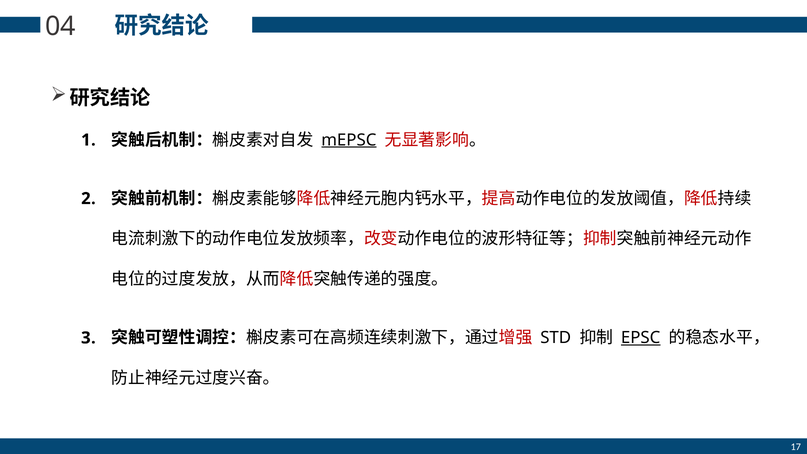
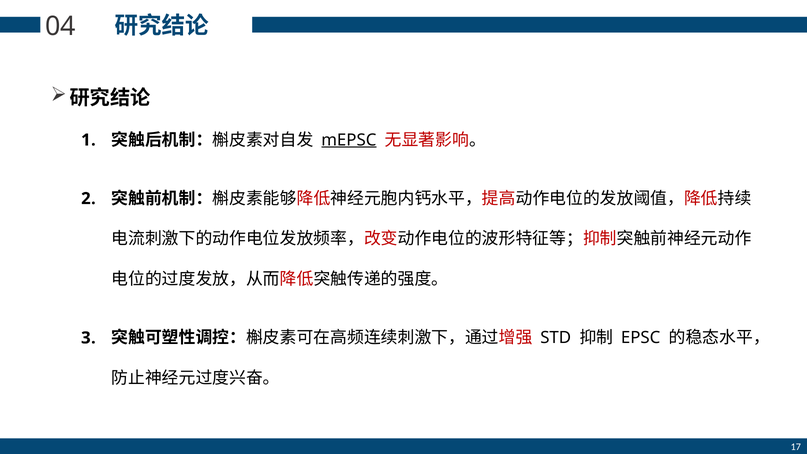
EPSC underline: present -> none
